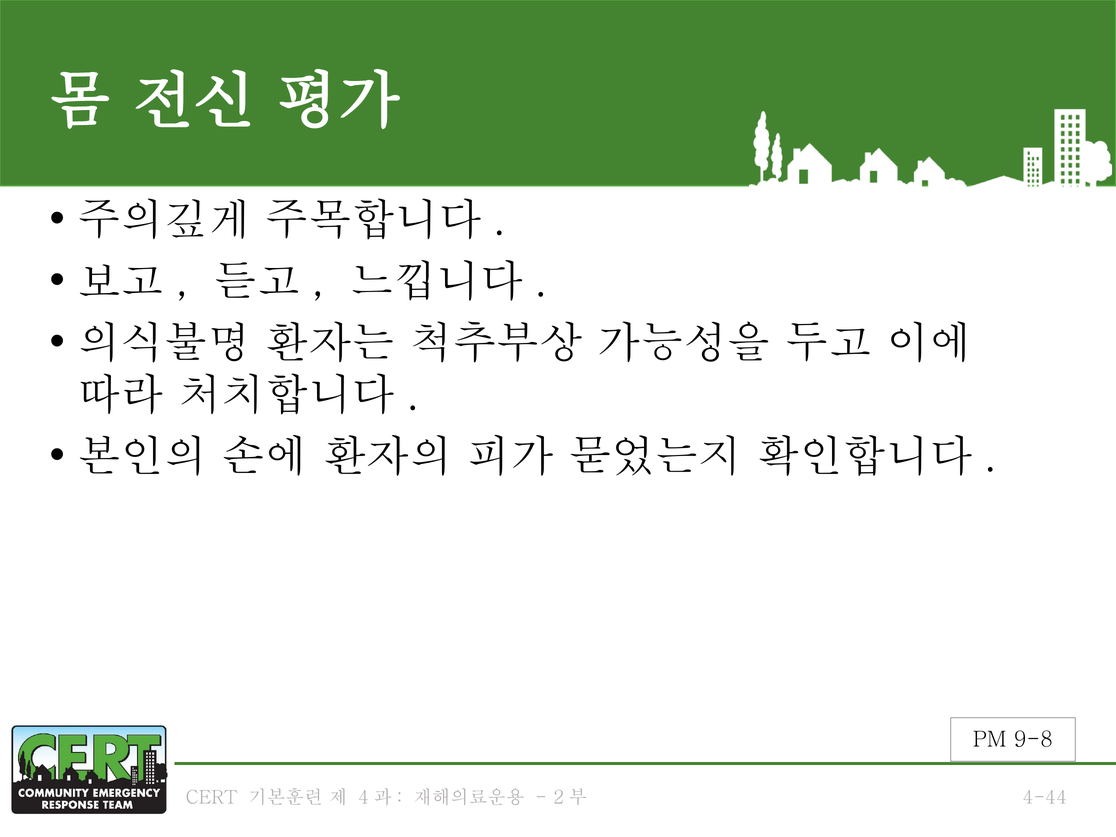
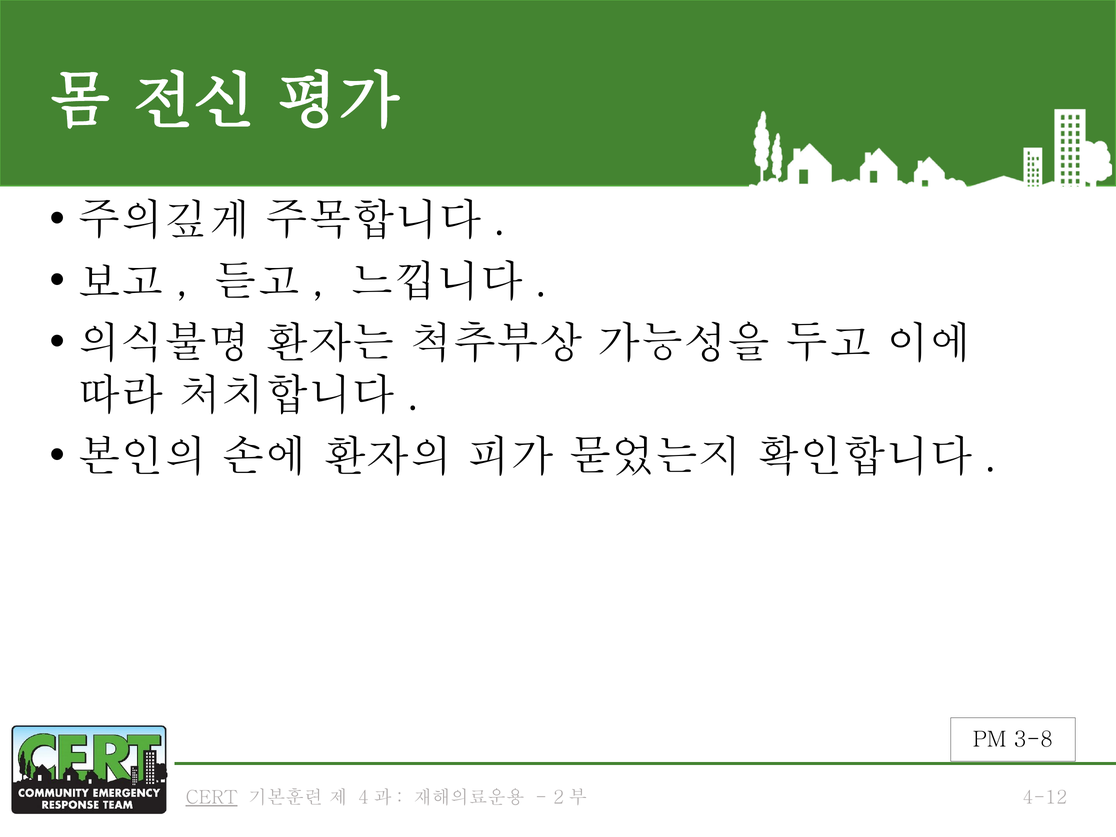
9-8: 9-8 -> 3-8
CERT underline: none -> present
4-44: 4-44 -> 4-12
